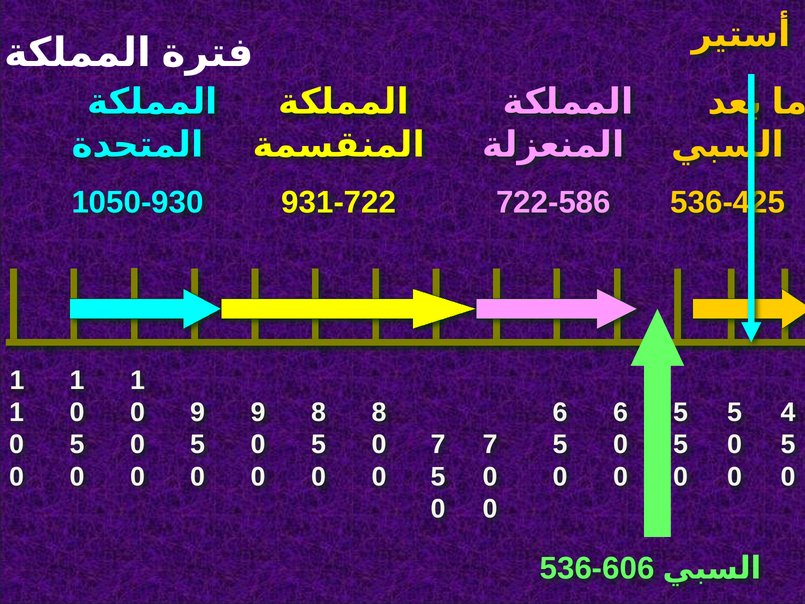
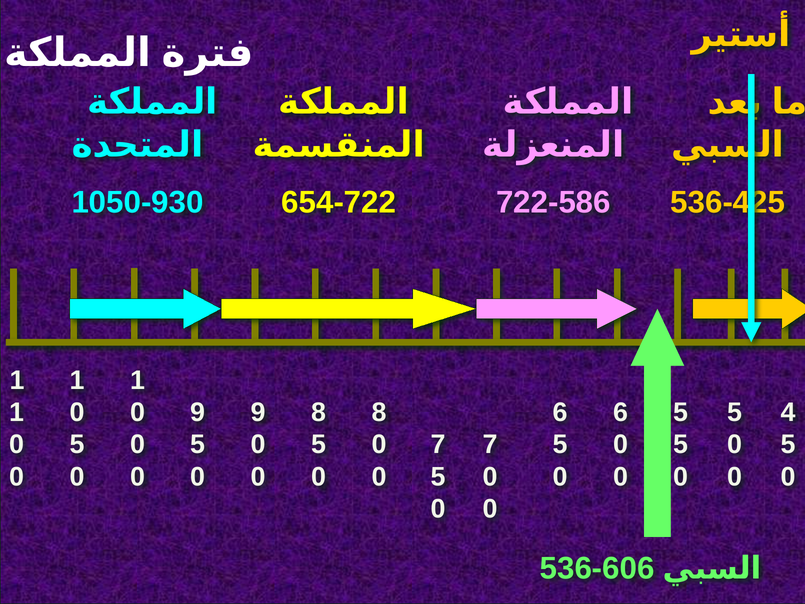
931-722: 931-722 -> 654-722
